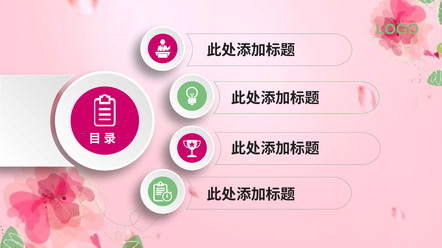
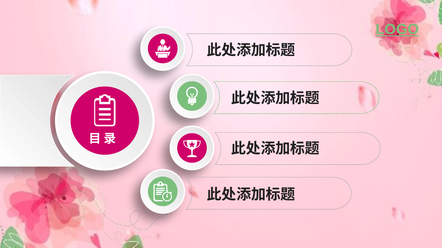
LOGO underline: none -> present
